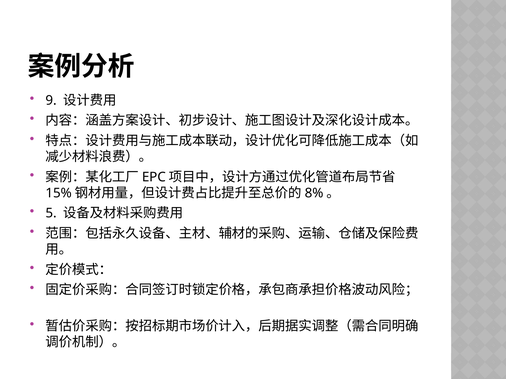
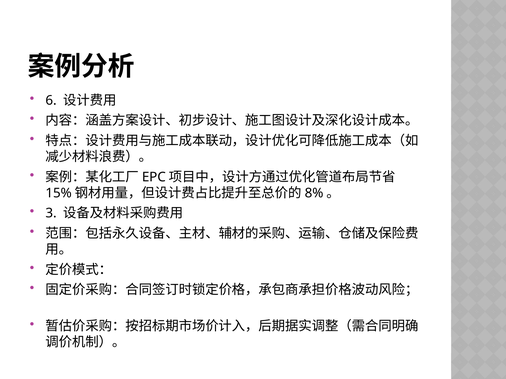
9: 9 -> 6
5: 5 -> 3
